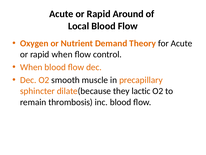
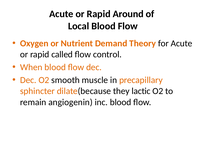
rapid when: when -> called
thrombosis: thrombosis -> angiogenin
